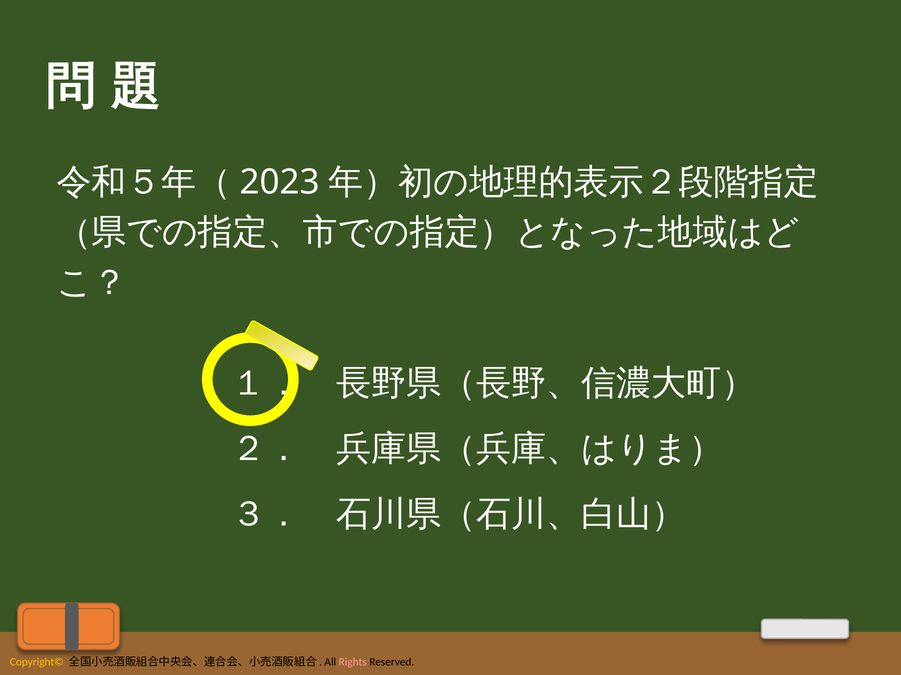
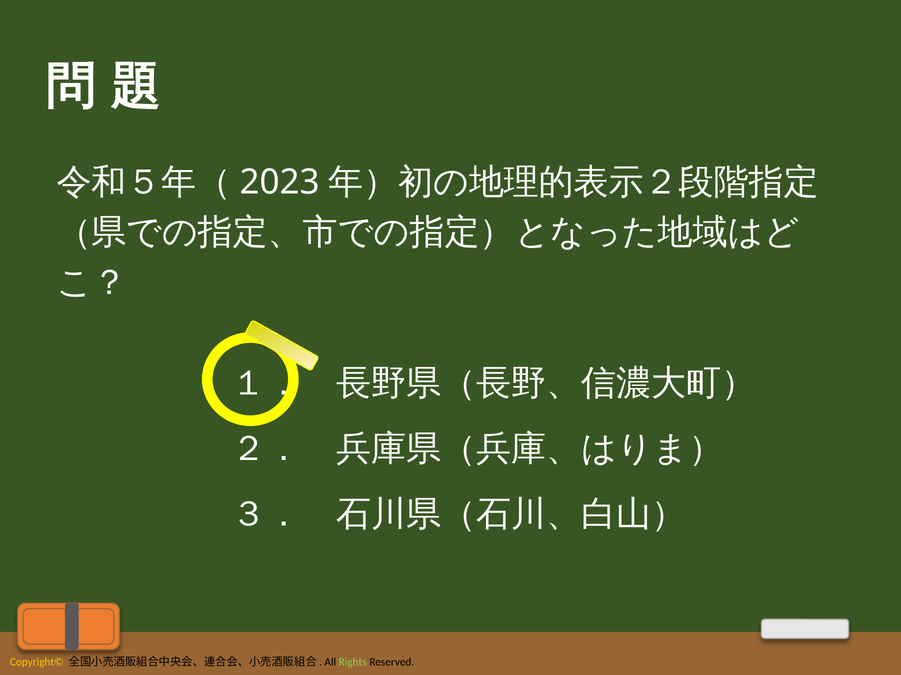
Rights colour: pink -> light green
